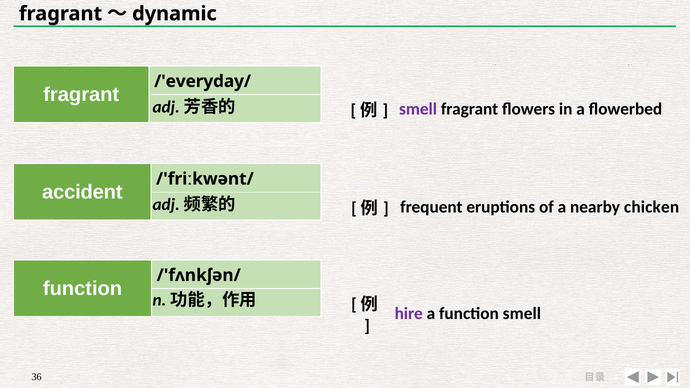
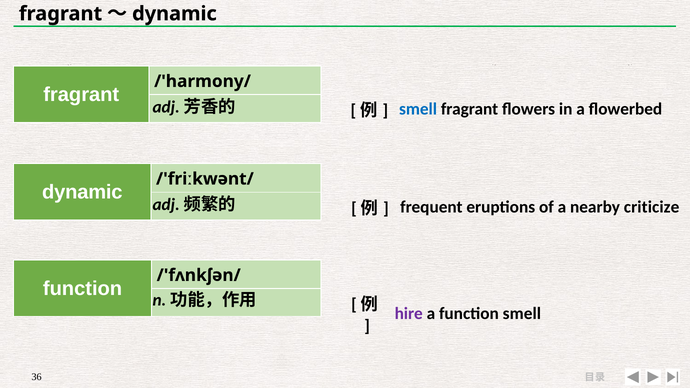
/'everyday/: /'everyday/ -> /'harmony/
smell at (418, 109) colour: purple -> blue
accident at (82, 192): accident -> dynamic
chicken: chicken -> criticize
